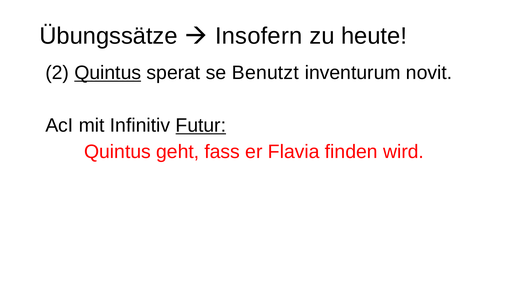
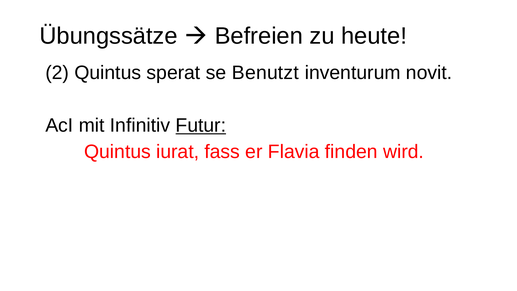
Insofern: Insofern -> Befreien
Quintus at (108, 73) underline: present -> none
geht: geht -> iurat
